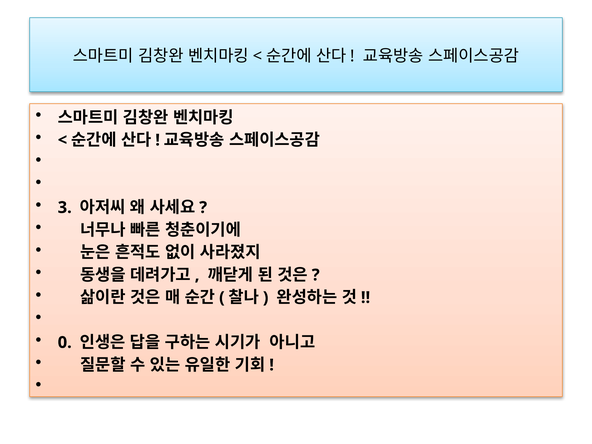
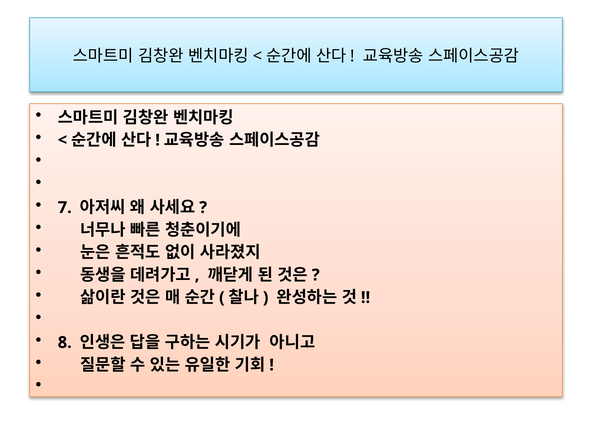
3: 3 -> 7
0: 0 -> 8
